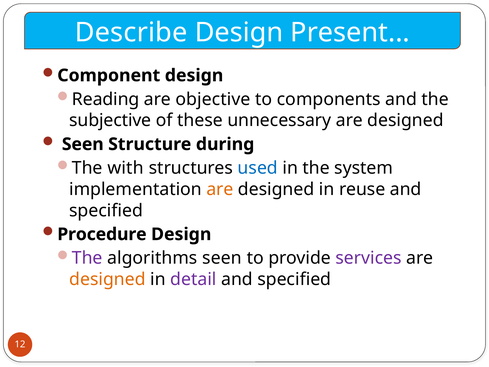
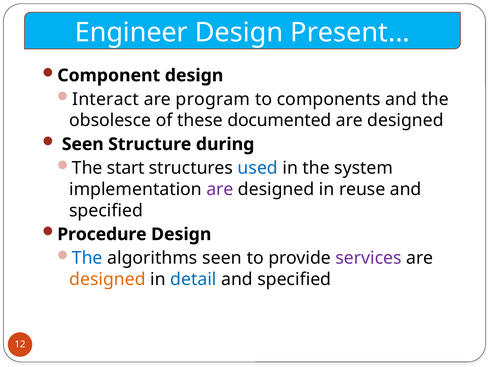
Describe: Describe -> Engineer
Reading: Reading -> Interact
objective: objective -> program
subjective: subjective -> obsolesce
unnecessary: unnecessary -> documented
with: with -> start
are at (220, 189) colour: orange -> purple
The at (87, 258) colour: purple -> blue
detail colour: purple -> blue
